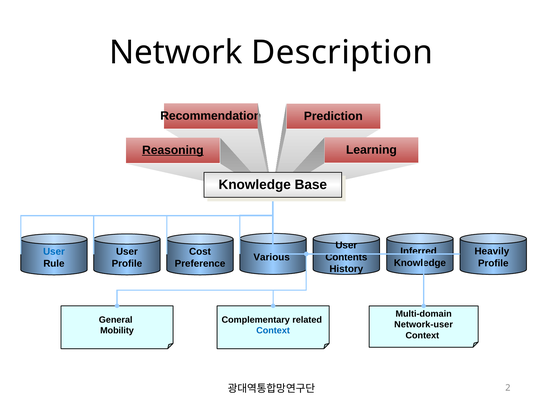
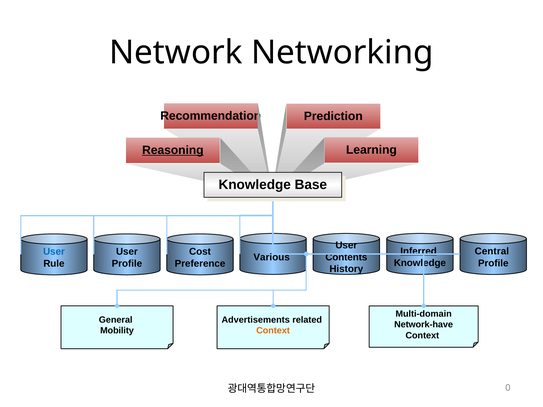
Description: Description -> Networking
Inferred underline: none -> present
Heavily: Heavily -> Central
Complementary: Complementary -> Advertisements
Network-user: Network-user -> Network-have
Context at (273, 331) colour: blue -> orange
2: 2 -> 0
